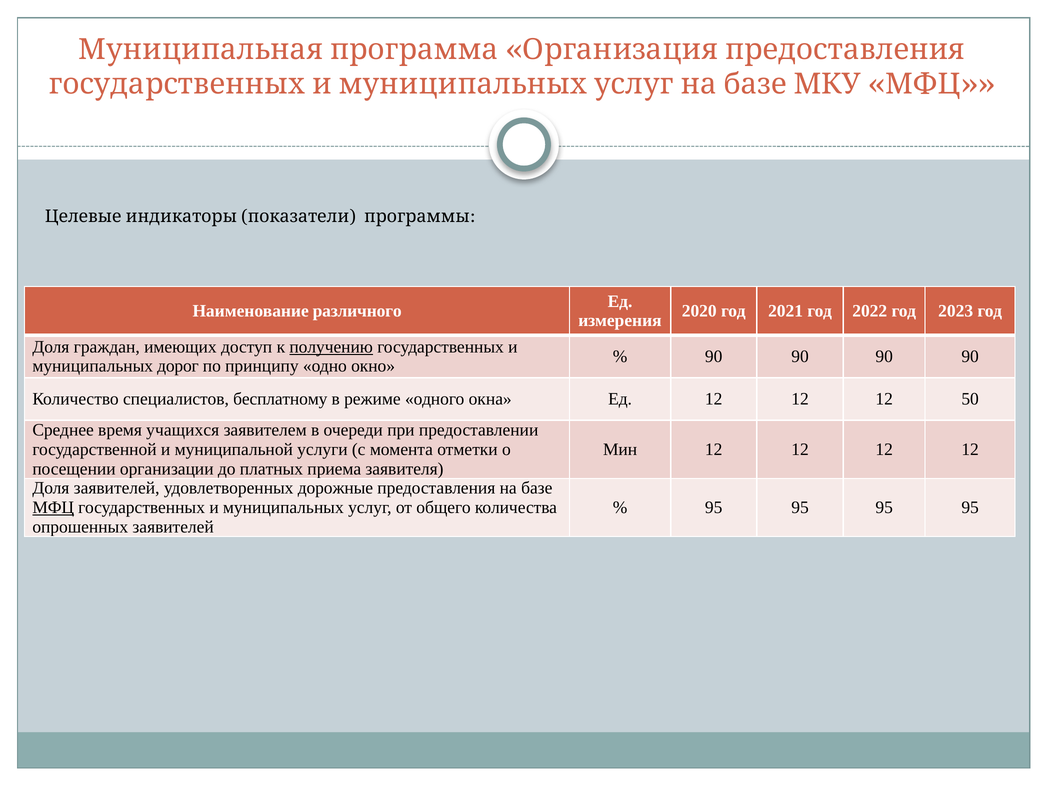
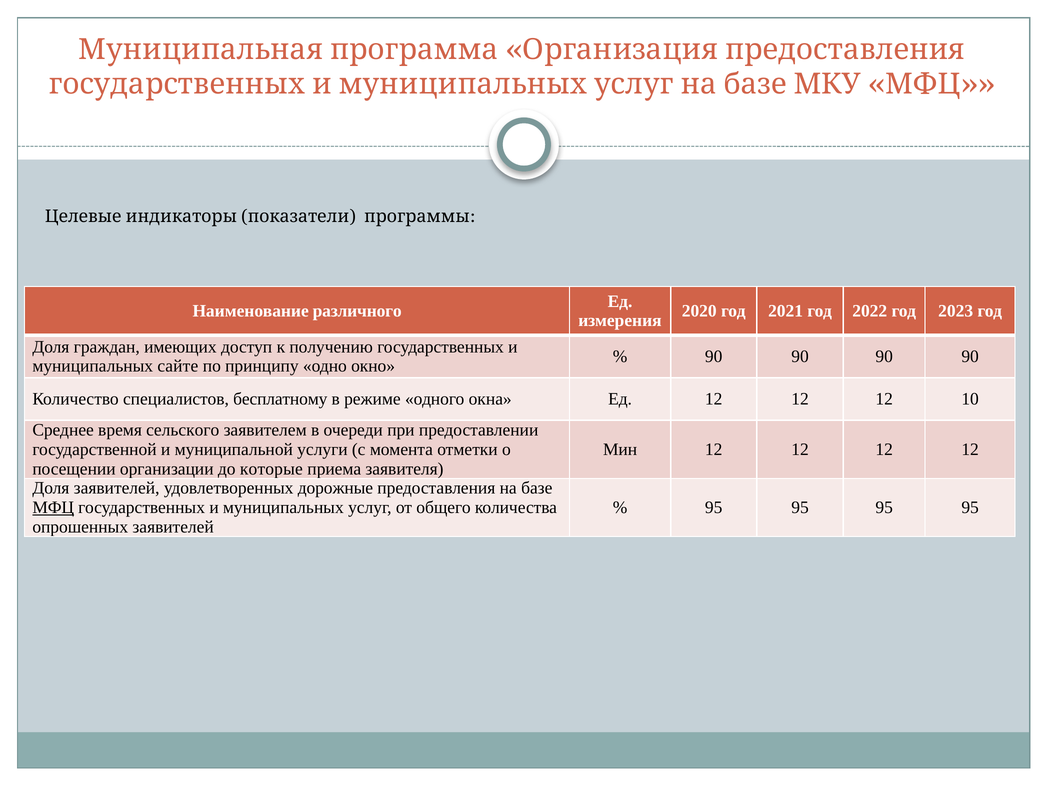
получению underline: present -> none
дорог: дорог -> сайте
50: 50 -> 10
учащихся: учащихся -> сельского
платных: платных -> которые
